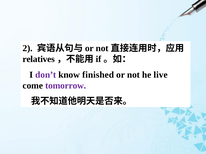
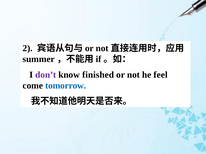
relatives: relatives -> summer
live: live -> feel
tomorrow colour: purple -> blue
